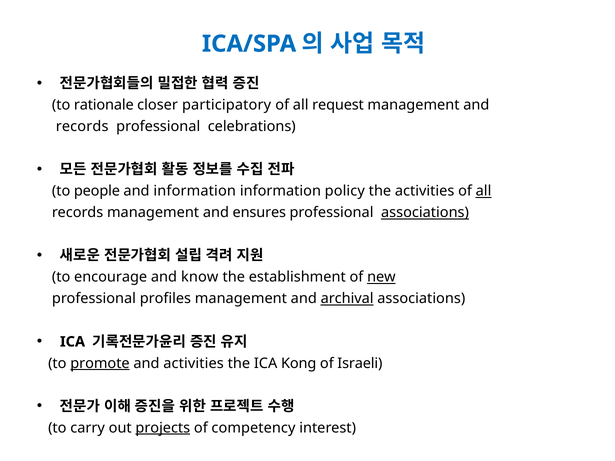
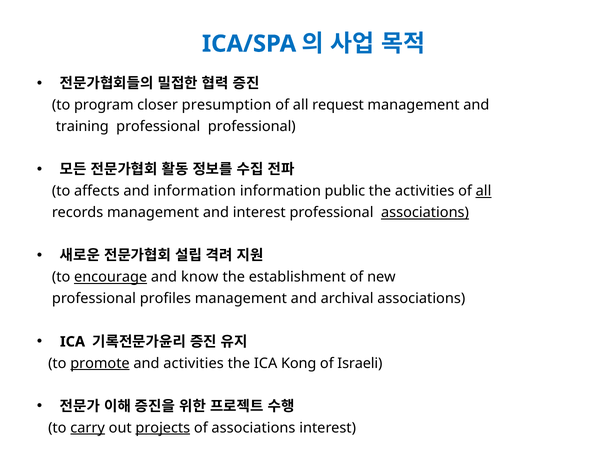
rationale: rationale -> program
participatory: participatory -> presumption
records at (82, 127): records -> training
professional celebrations: celebrations -> professional
people: people -> affects
policy: policy -> public
and ensures: ensures -> interest
encourage underline: none -> present
new underline: present -> none
archival underline: present -> none
carry underline: none -> present
of competency: competency -> associations
